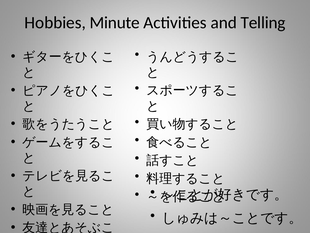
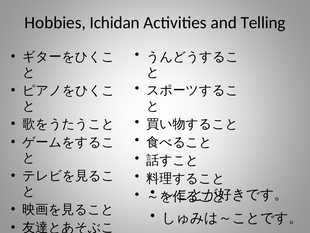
Minute: Minute -> Ichidan
